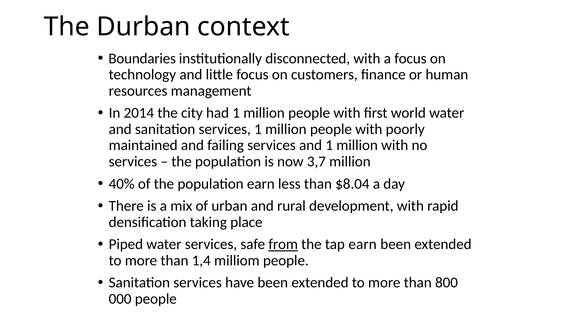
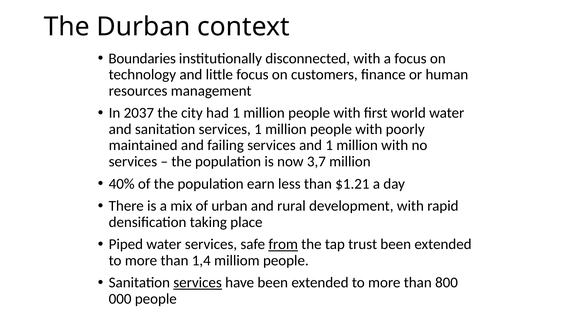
2014: 2014 -> 2037
$8.04: $8.04 -> $1.21
tap earn: earn -> trust
services at (198, 283) underline: none -> present
